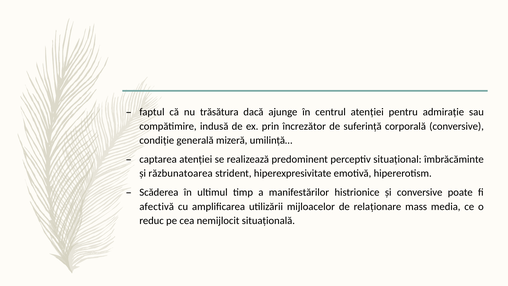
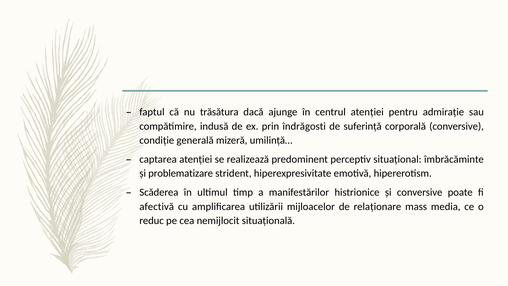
încrezător: încrezător -> îndrăgosti
răzbunatoarea: răzbunatoarea -> problematizare
